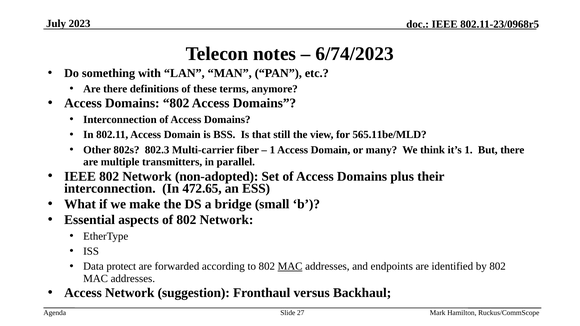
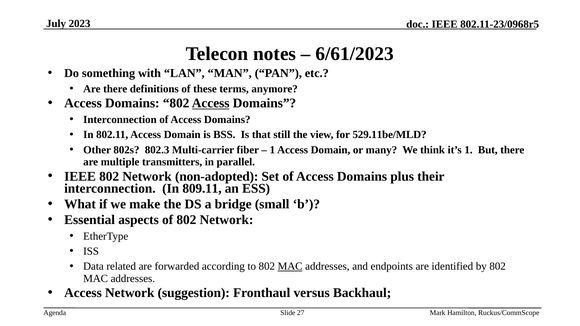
6/74/2023: 6/74/2023 -> 6/61/2023
Access at (211, 103) underline: none -> present
565.11be/MLD: 565.11be/MLD -> 529.11be/MLD
472.65: 472.65 -> 809.11
protect: protect -> related
